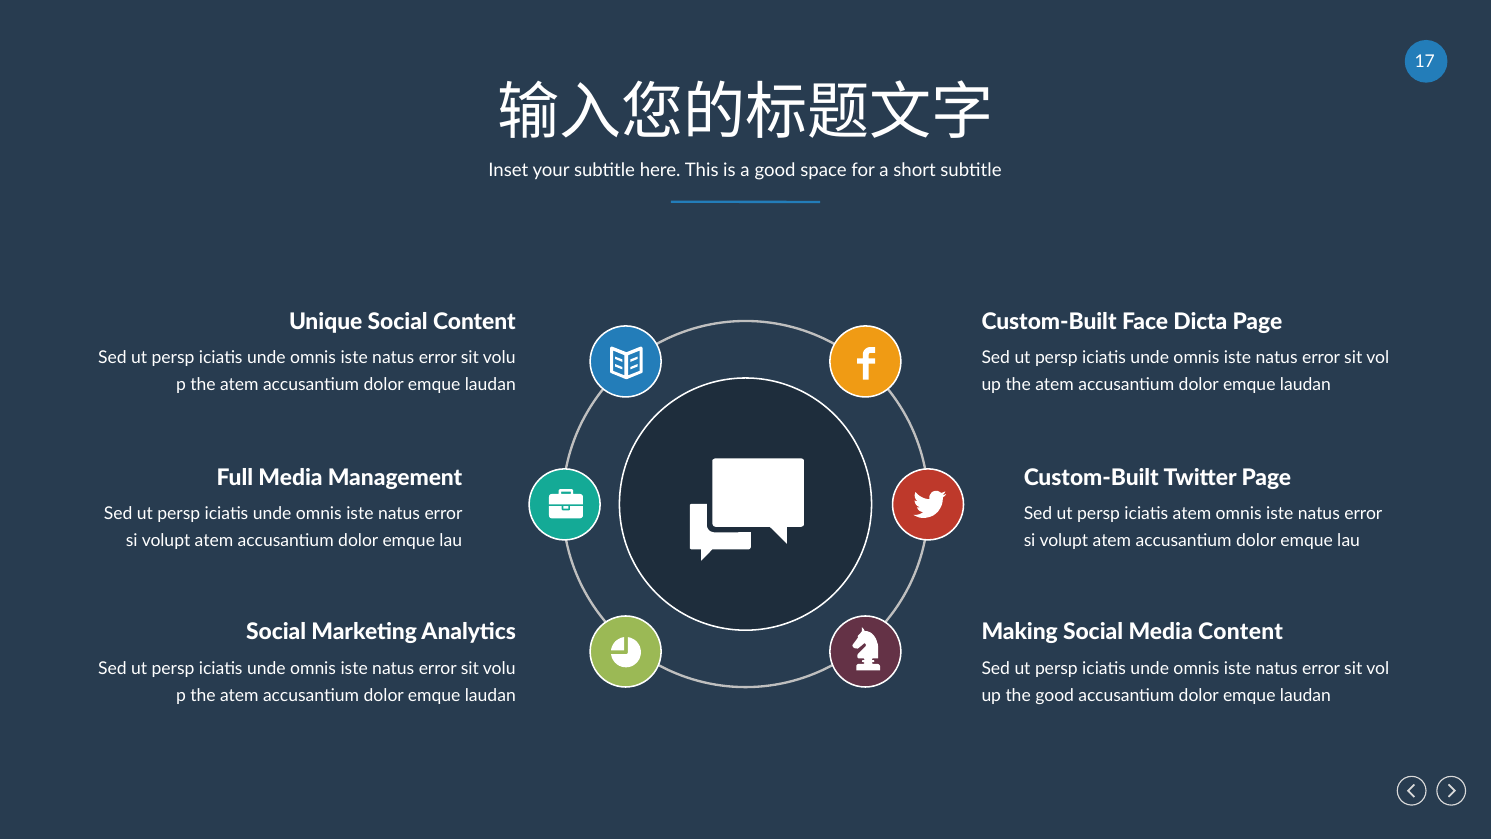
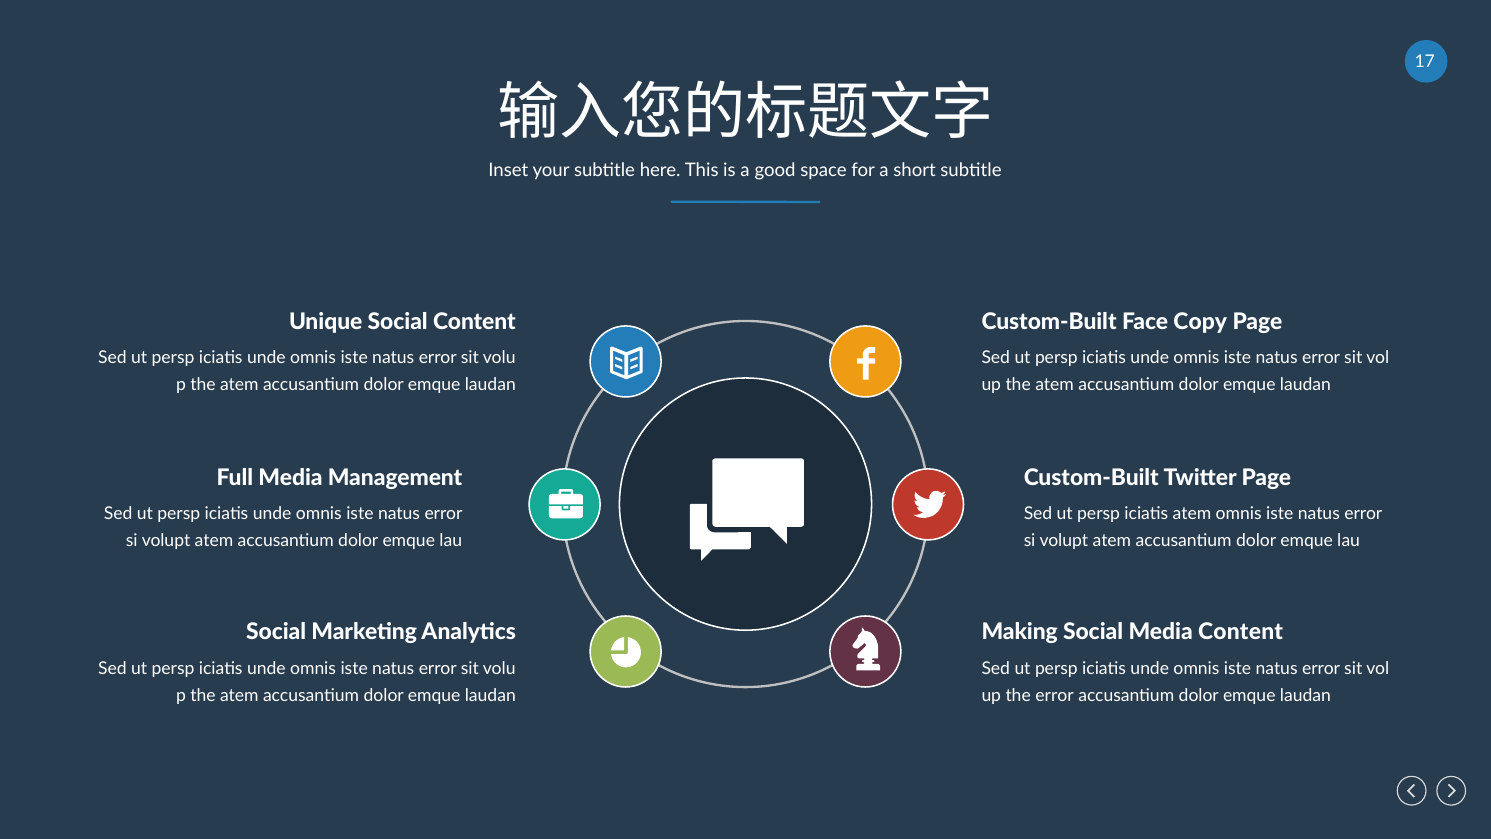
Dicta: Dicta -> Copy
the good: good -> error
